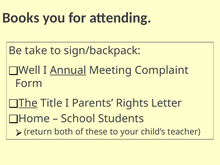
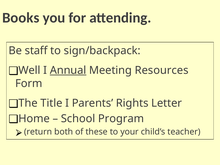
take: take -> staff
Complaint: Complaint -> Resources
The underline: present -> none
Students: Students -> Program
